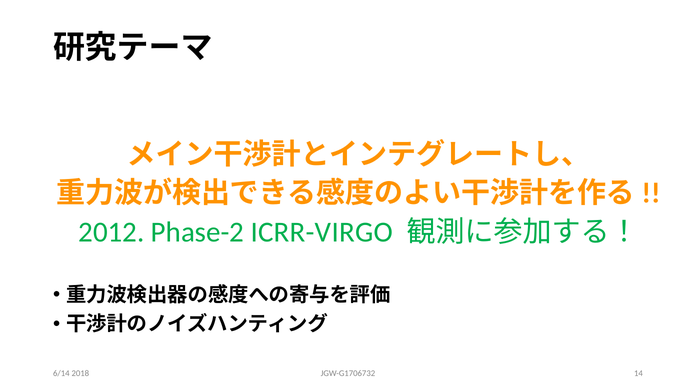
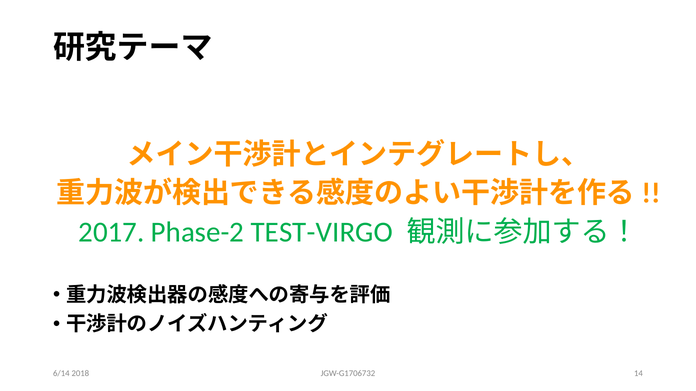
2012: 2012 -> 2017
ICRR-VIRGO: ICRR-VIRGO -> TEST-VIRGO
